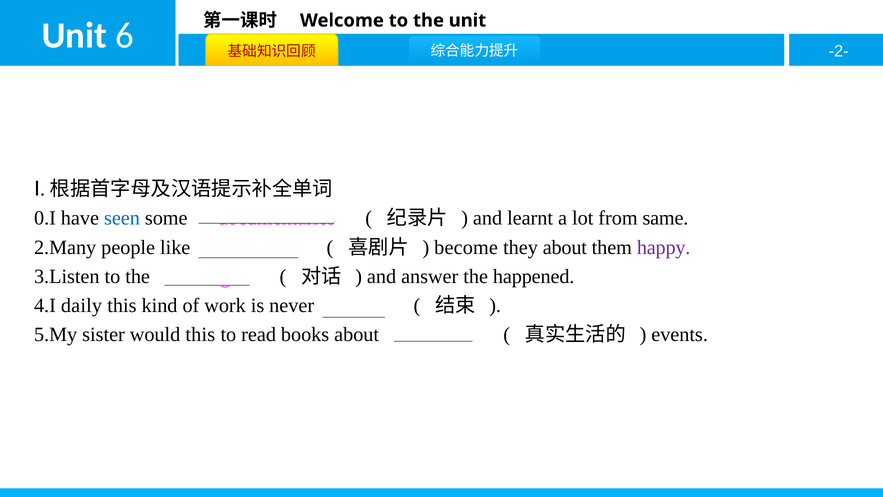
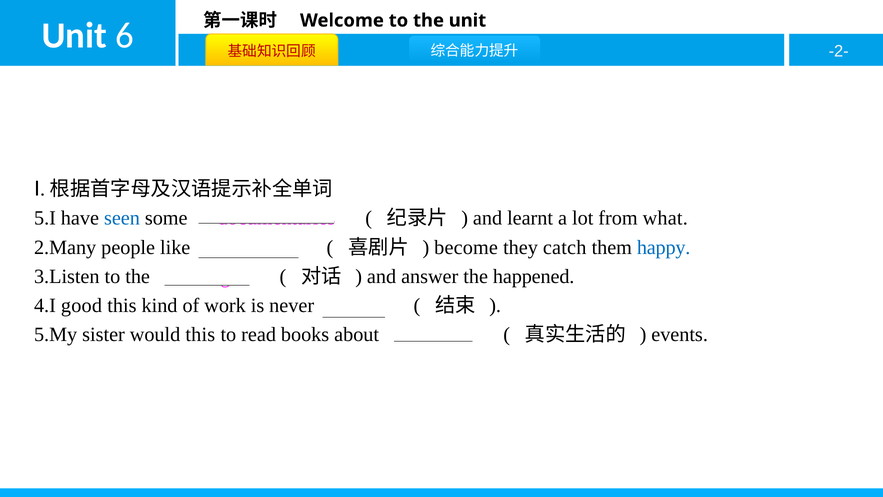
0.I: 0.I -> 5.I
same: same -> what
they about: about -> catch
happy colour: purple -> blue
daily: daily -> good
